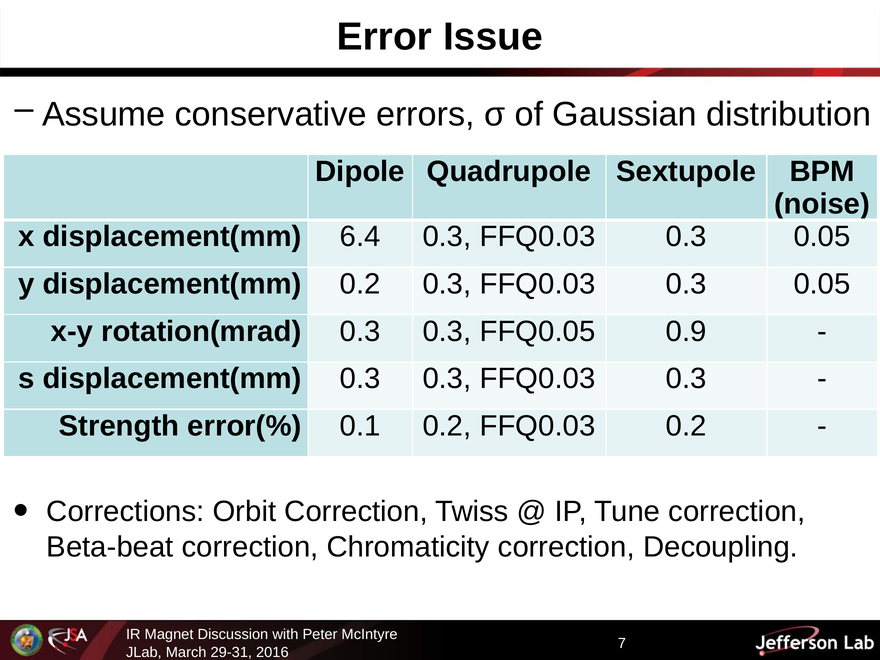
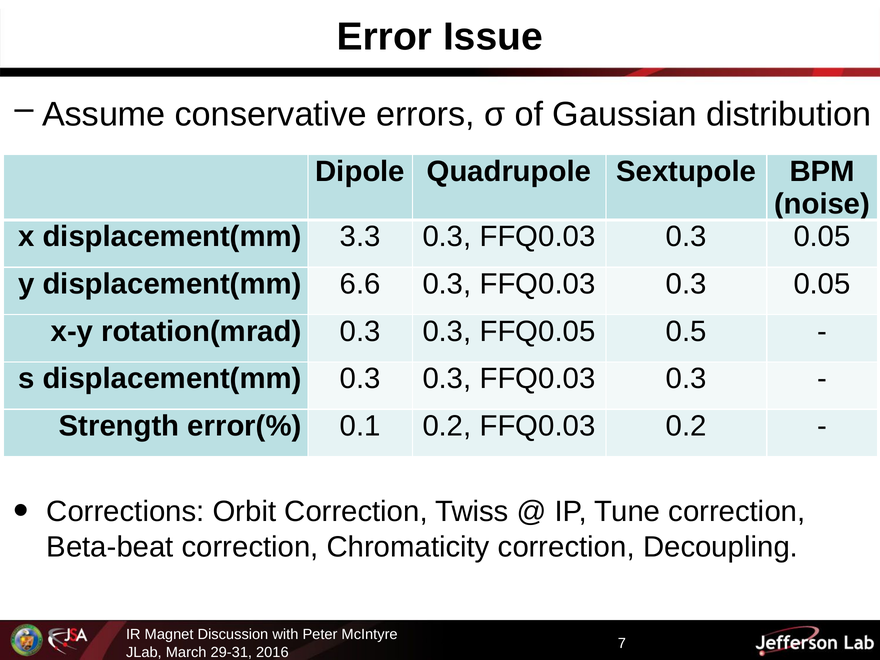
6.4: 6.4 -> 3.3
displacement(mm 0.2: 0.2 -> 6.6
0.9: 0.9 -> 0.5
